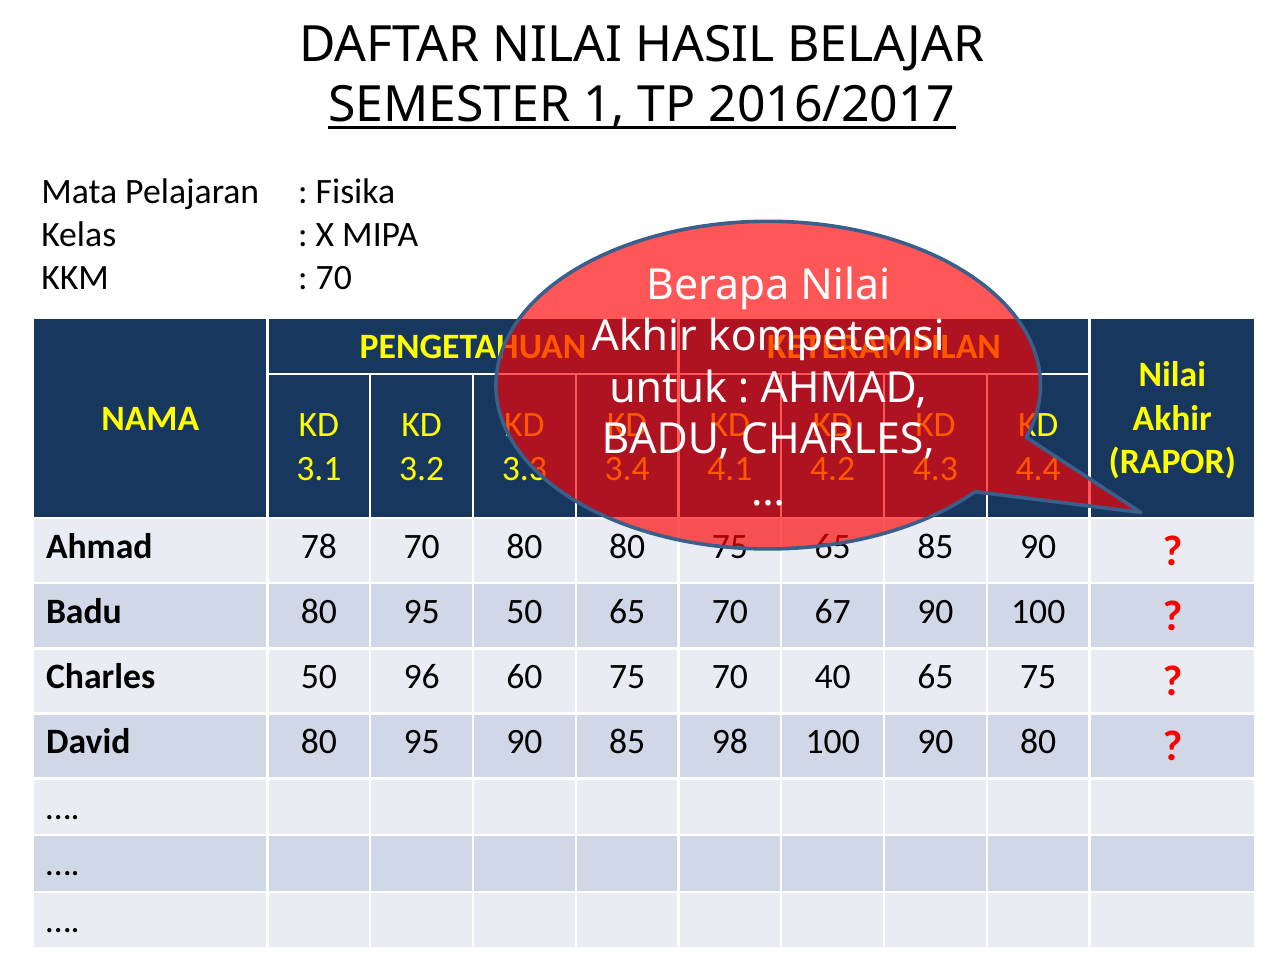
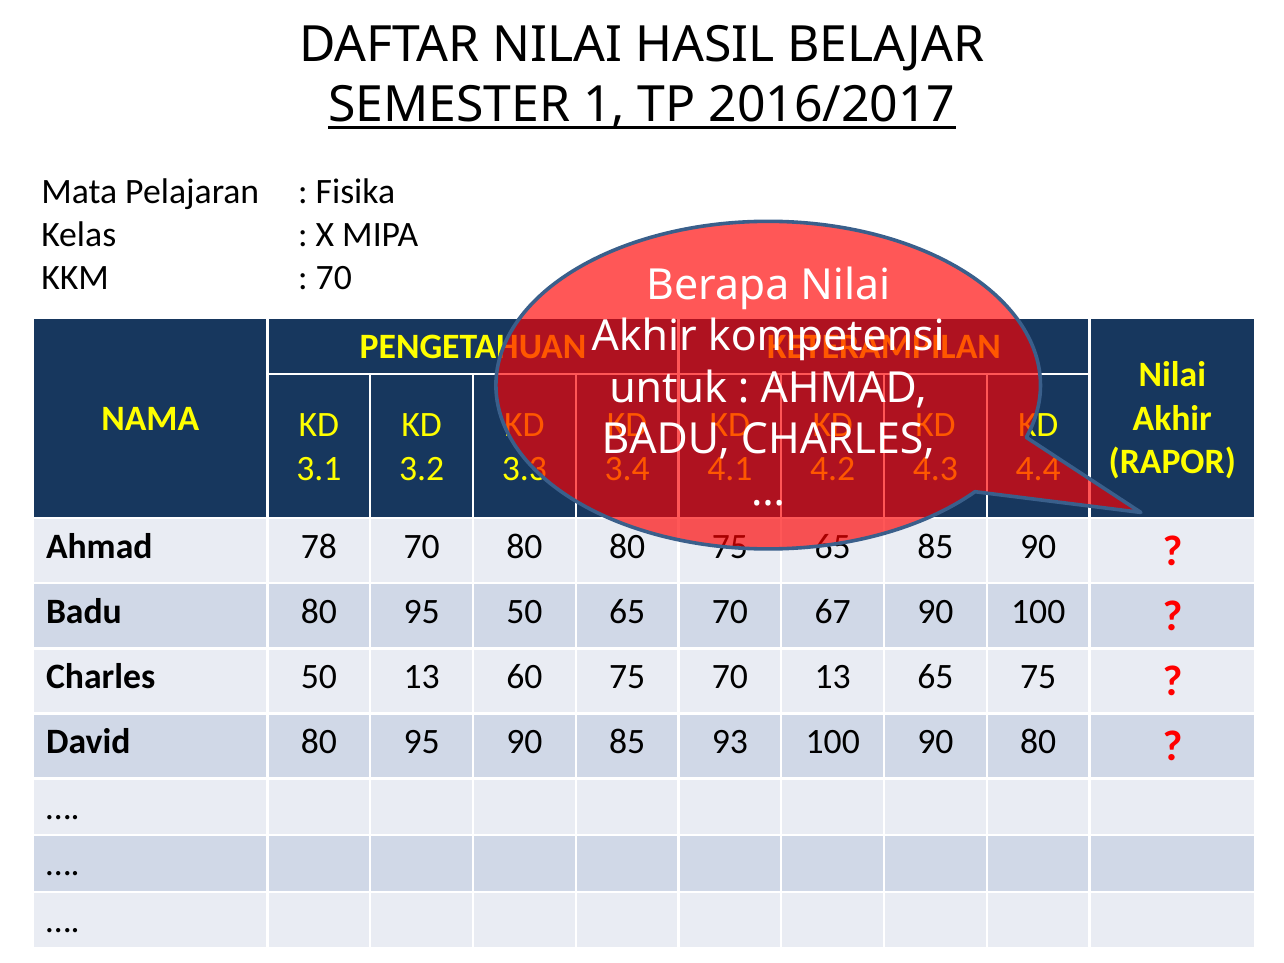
50 96: 96 -> 13
70 40: 40 -> 13
98: 98 -> 93
